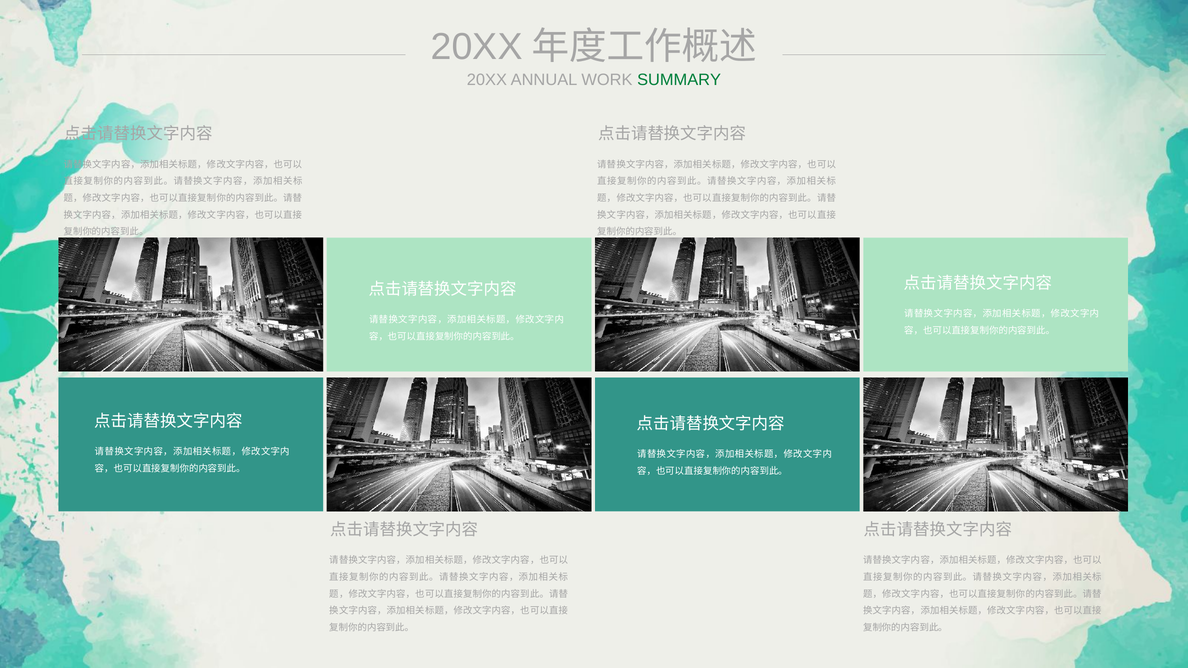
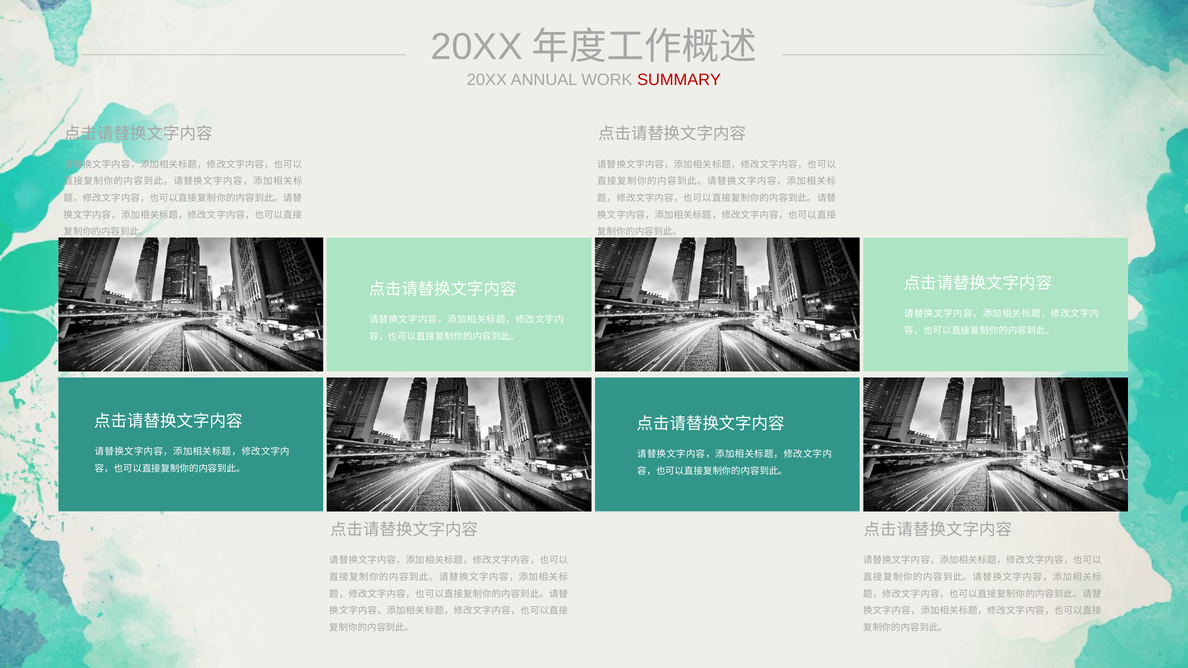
SUMMARY colour: green -> red
